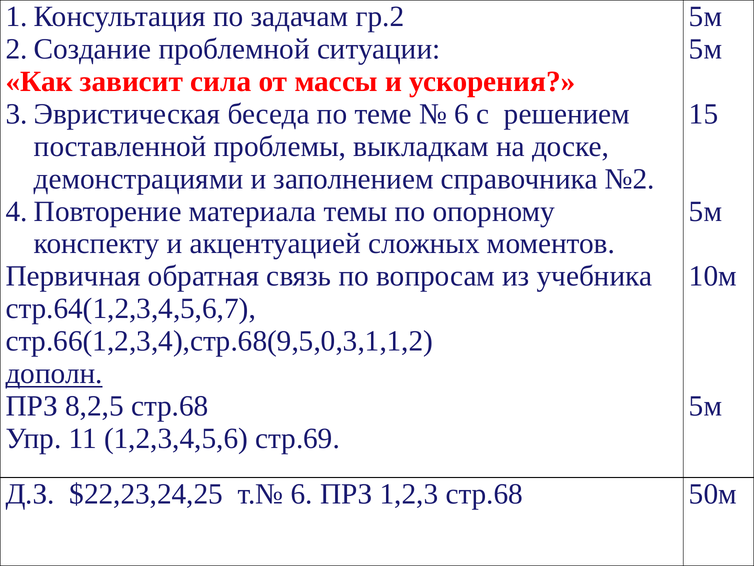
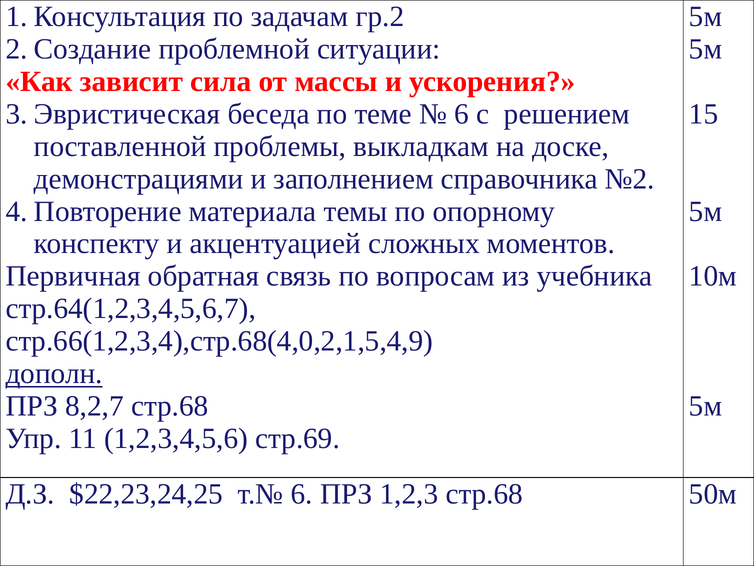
стр.66(1,2,3,4),стр.68(9,5,0,3,1,1,2: стр.66(1,2,3,4),стр.68(9,5,0,3,1,1,2 -> стр.66(1,2,3,4),стр.68(4,0,2,1,5,4,9
8,2,5: 8,2,5 -> 8,2,7
